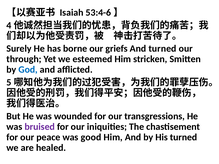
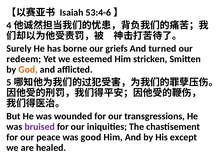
through: through -> redeem
God colour: blue -> orange
His turned: turned -> except
